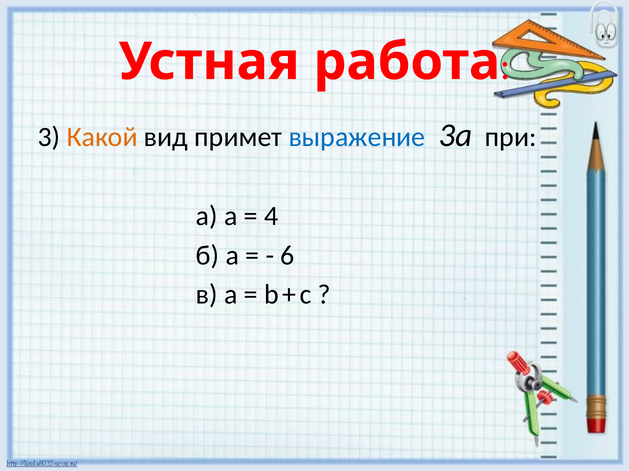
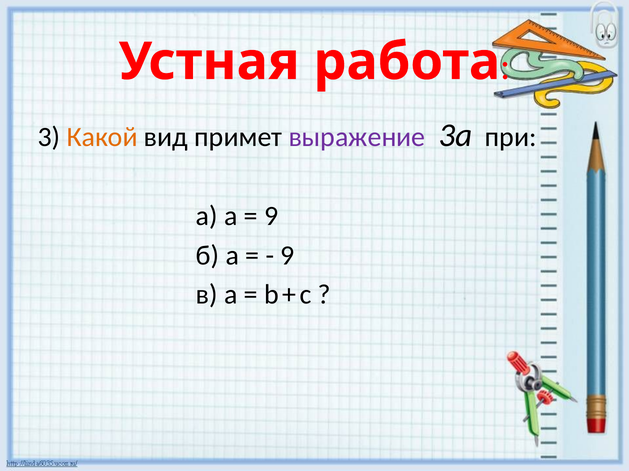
выражение colour: blue -> purple
4 at (271, 217): 4 -> 9
6 at (287, 256): 6 -> 9
